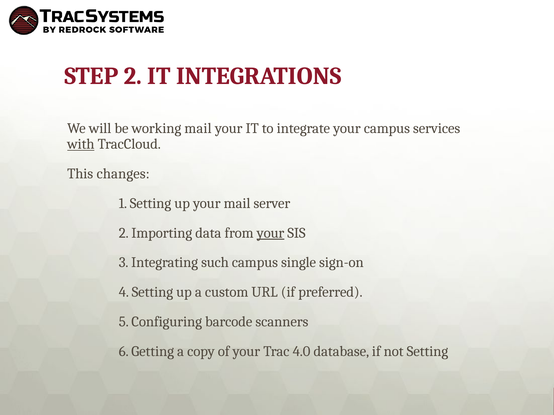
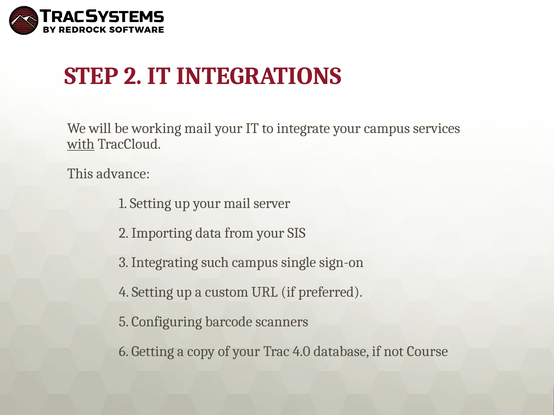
changes: changes -> advance
your at (271, 233) underline: present -> none
not Setting: Setting -> Course
